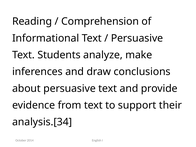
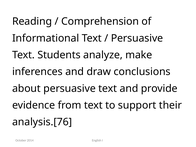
analysis.[34: analysis.[34 -> analysis.[76
